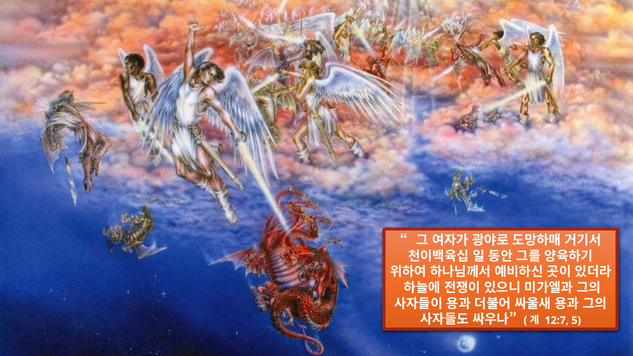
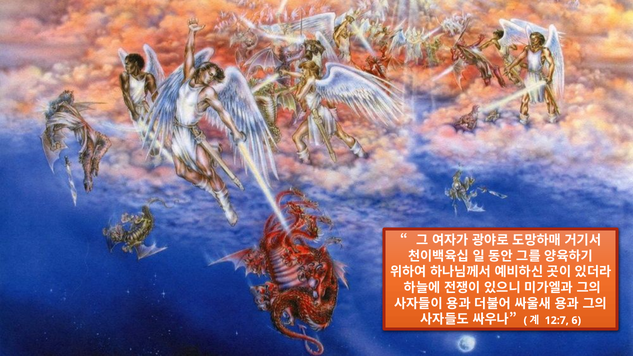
5: 5 -> 6
